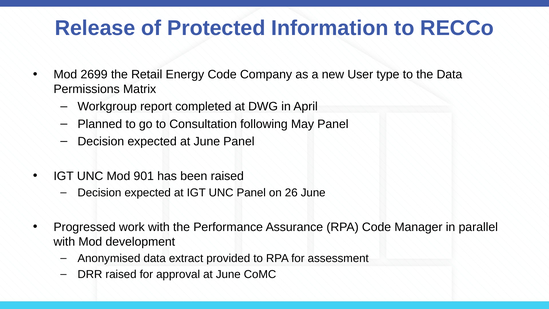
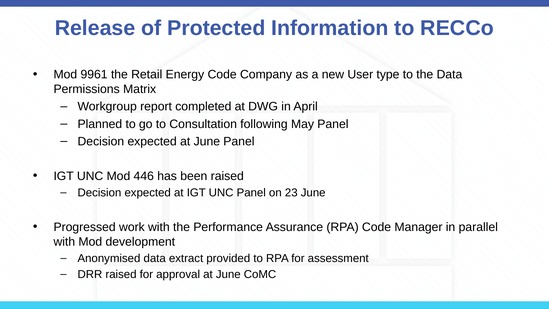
2699: 2699 -> 9961
901: 901 -> 446
26: 26 -> 23
